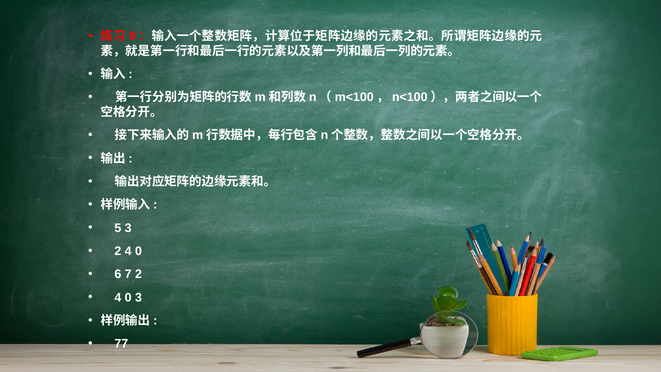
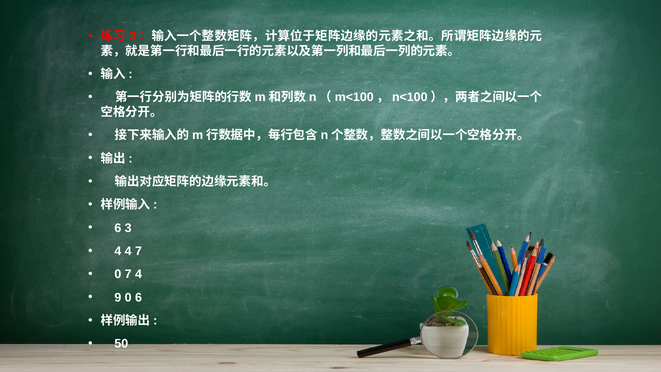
9 at (132, 36): 9 -> 3
5 at (118, 228): 5 -> 6
2 at (118, 251): 2 -> 4
0 at (138, 251): 0 -> 7
6 at (118, 274): 6 -> 0
7 2: 2 -> 4
4 at (118, 297): 4 -> 9
0 3: 3 -> 6
77: 77 -> 50
